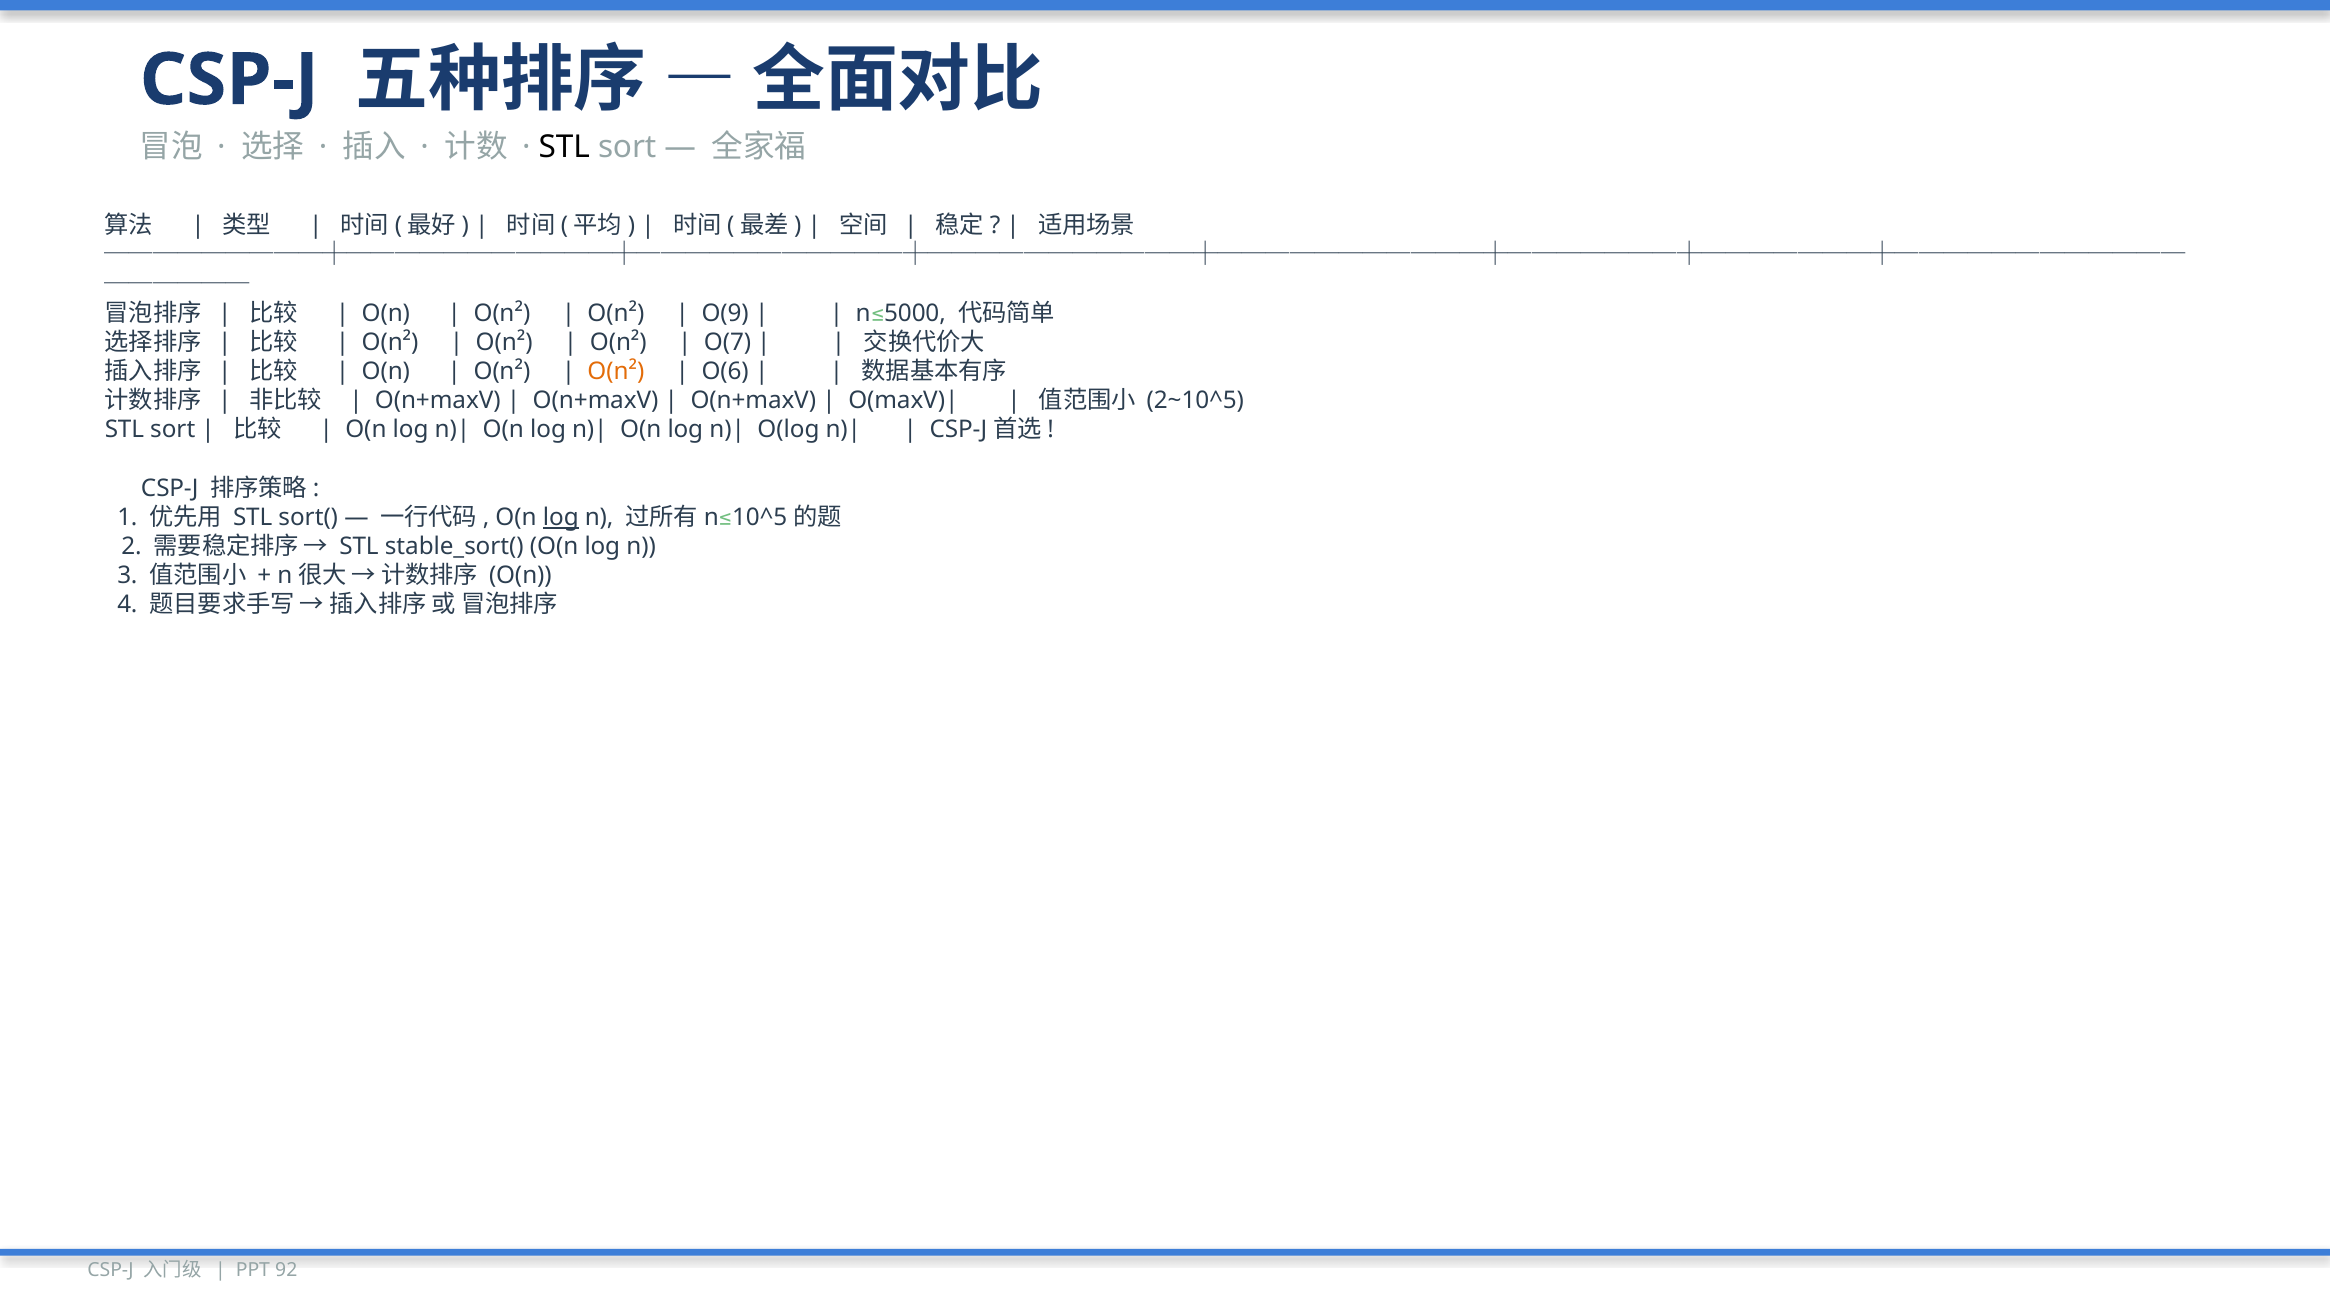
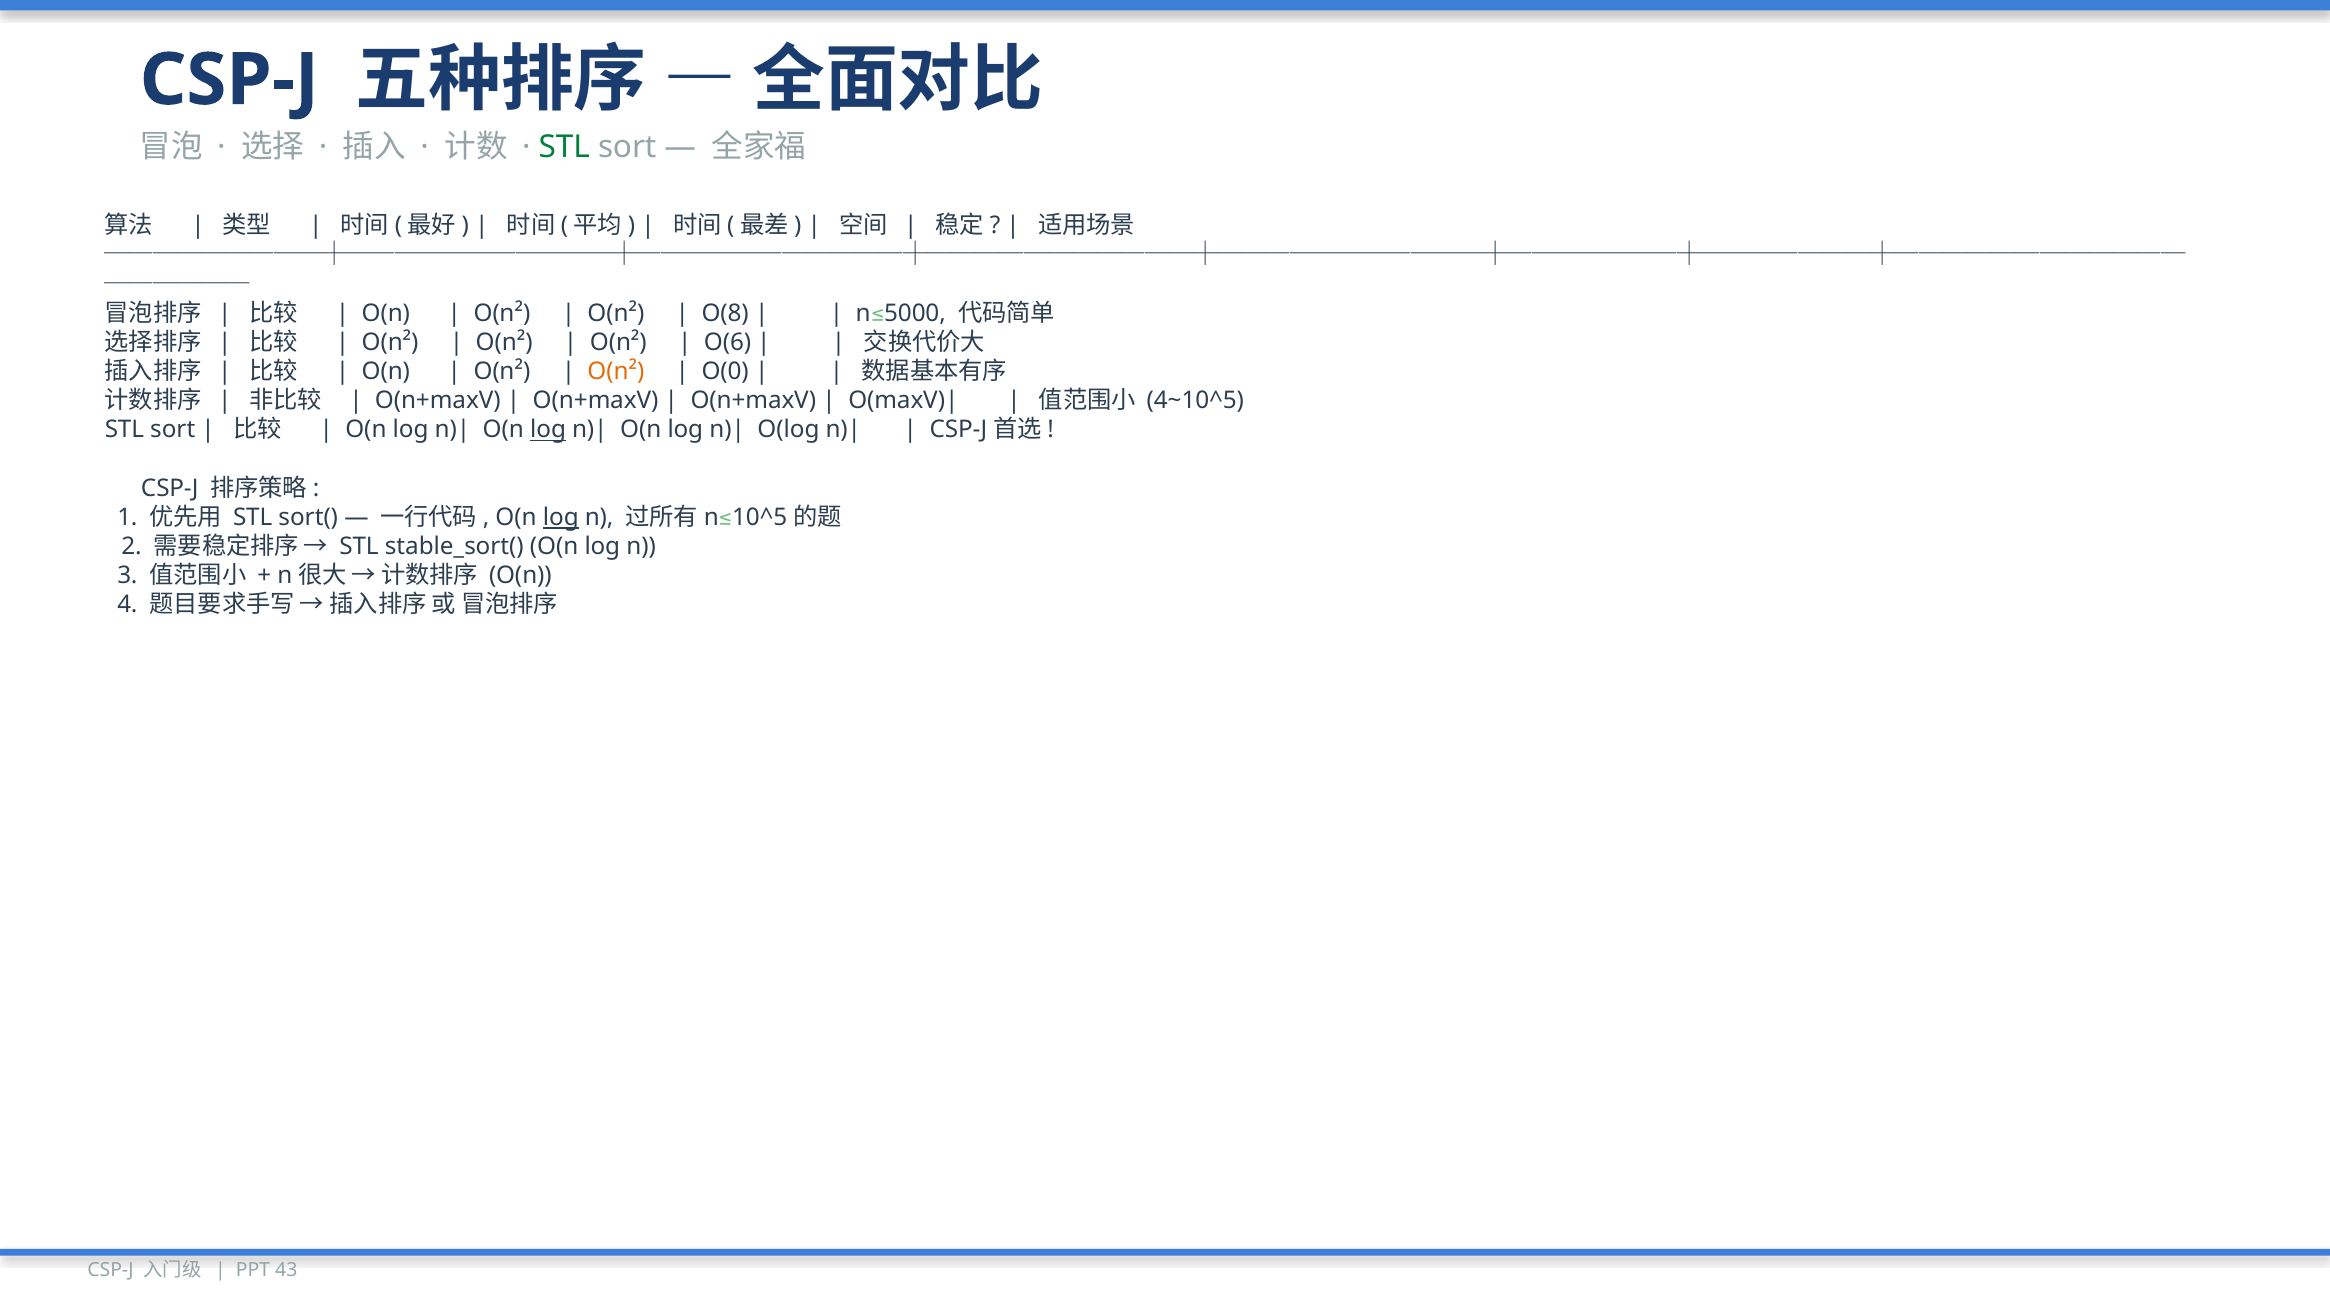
STL at (564, 147) colour: black -> green
O(9: O(9 -> O(8
O(7: O(7 -> O(6
O(6: O(6 -> O(0
2~10^5: 2~10^5 -> 4~10^5
log at (548, 430) underline: none -> present
92: 92 -> 43
